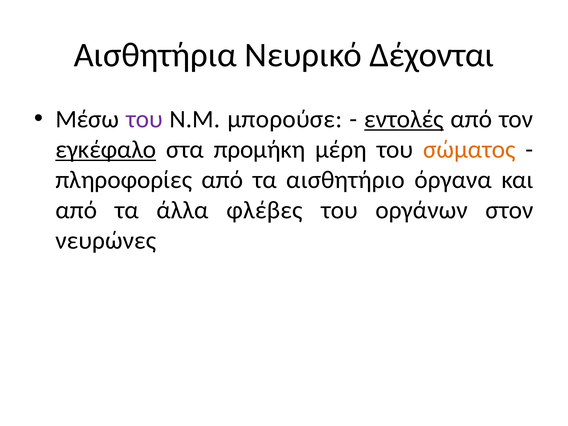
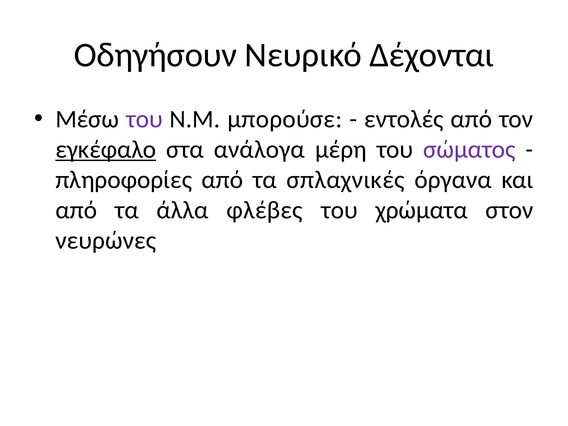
Αισθητήρια: Αισθητήρια -> Οδηγήσουν
εντολές underline: present -> none
προμήκη: προμήκη -> ανάλογα
σώματος colour: orange -> purple
αισθητήριο: αισθητήριο -> σπλαχνικές
οργάνων: οργάνων -> χρώματα
